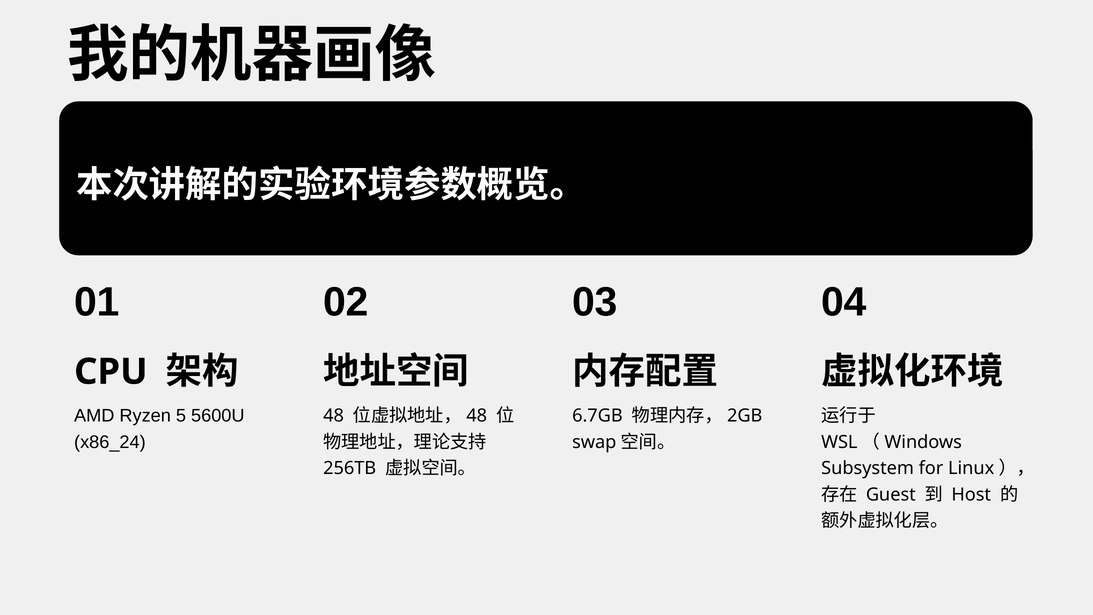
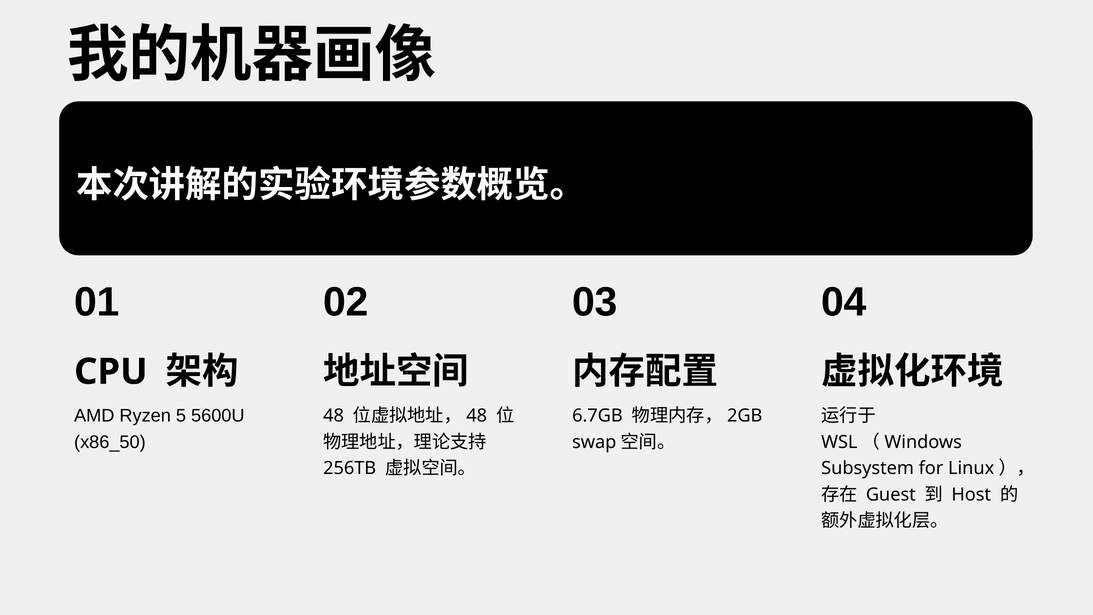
x86_24: x86_24 -> x86_50
